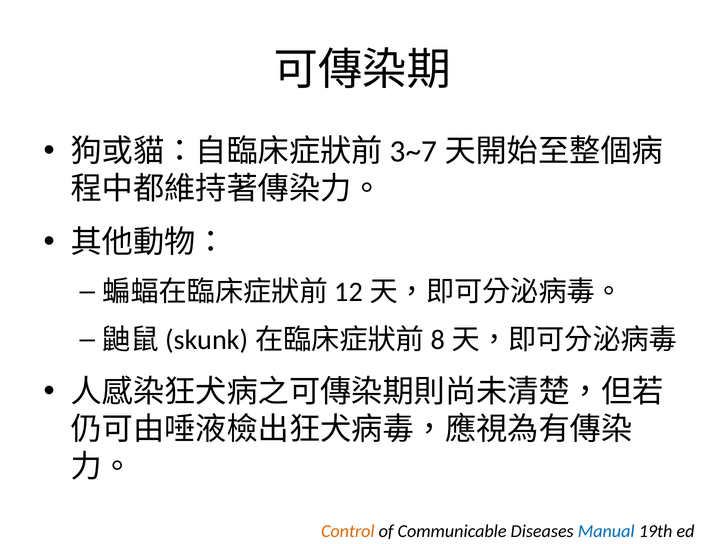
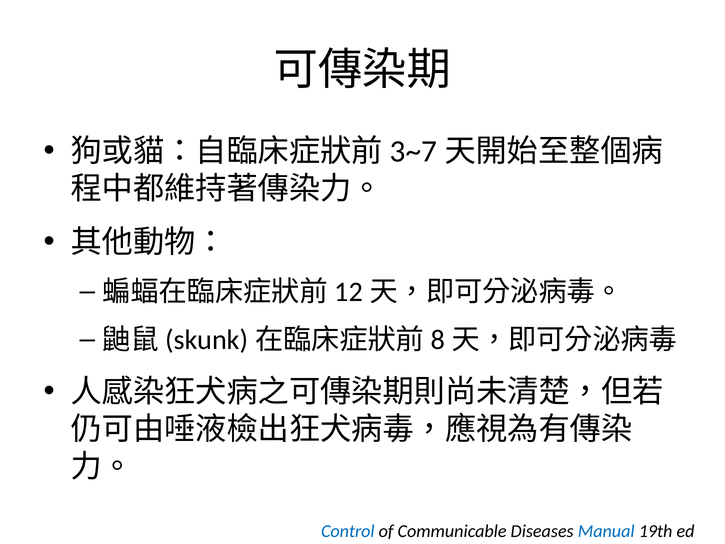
Control colour: orange -> blue
